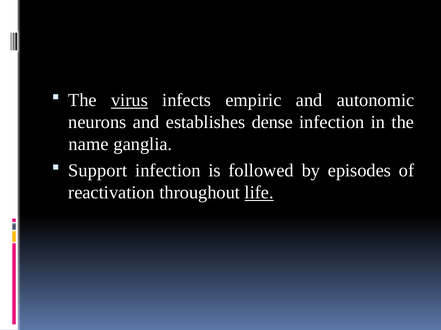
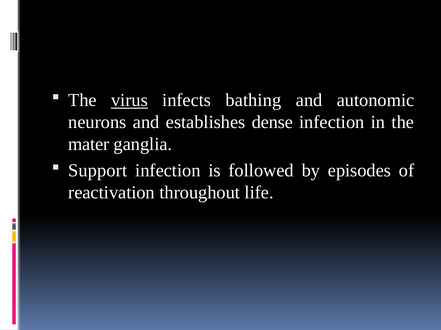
empiric: empiric -> bathing
name: name -> mater
life underline: present -> none
